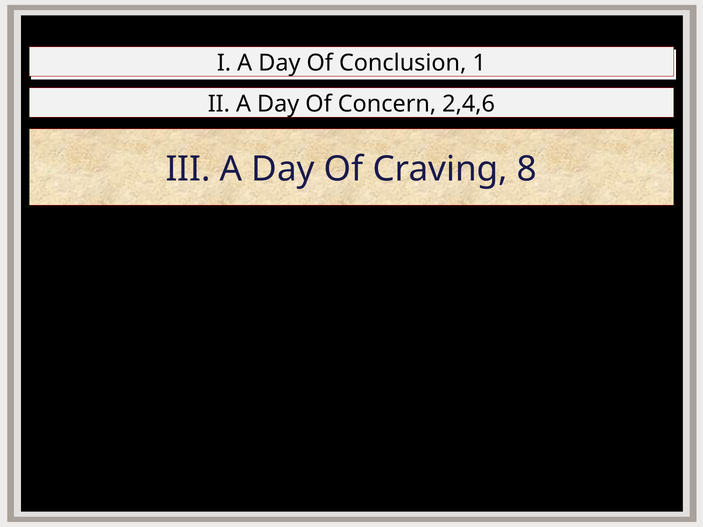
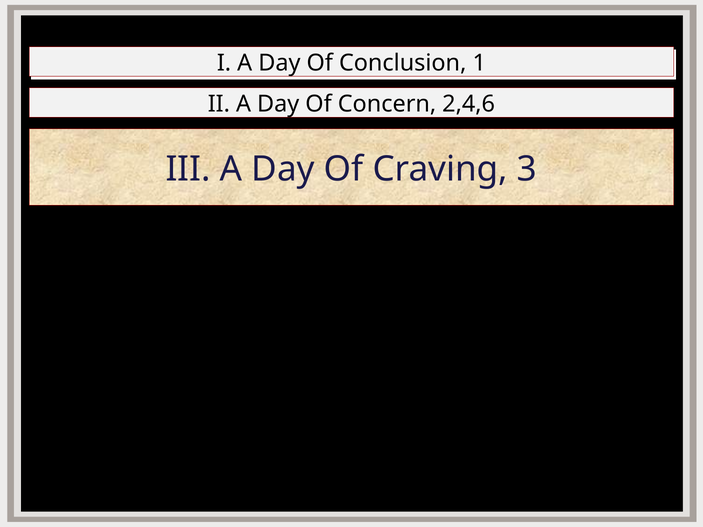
8: 8 -> 3
